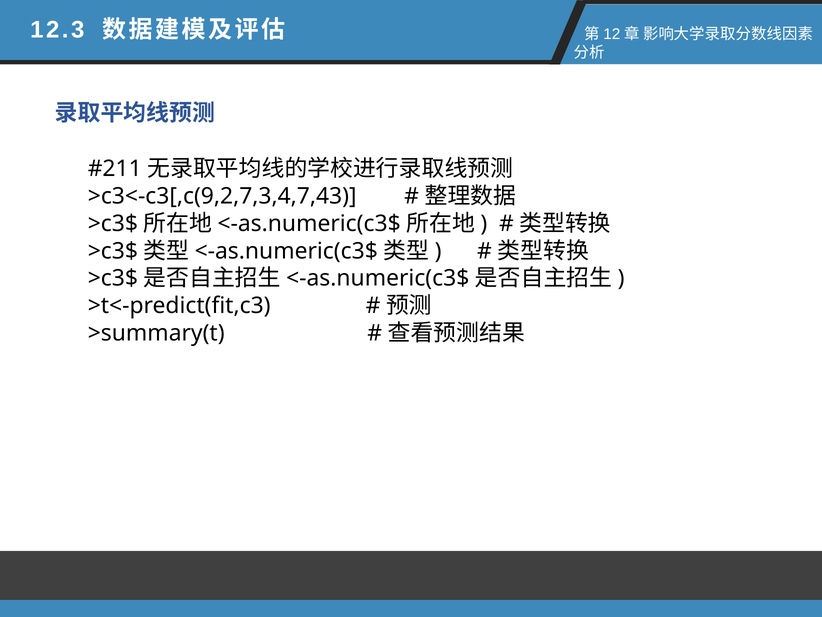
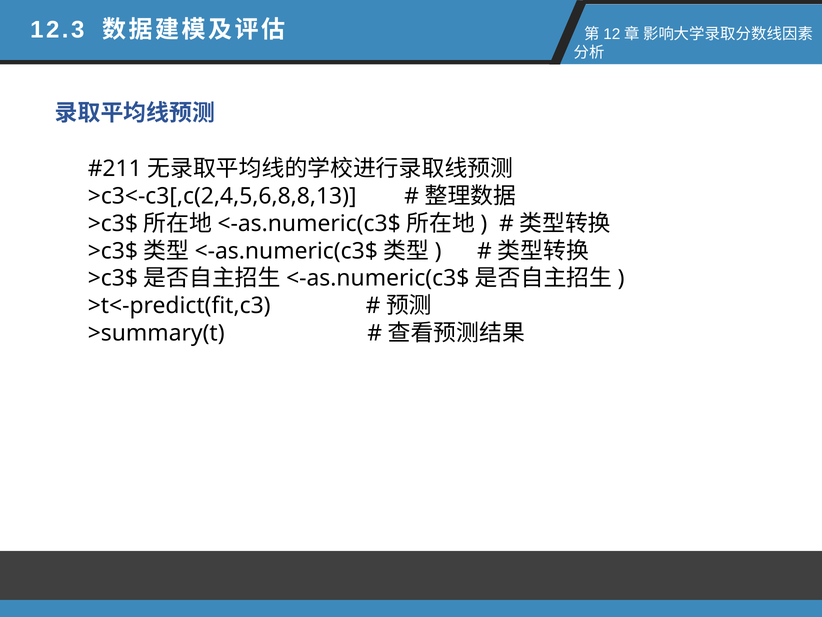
>c3<-c3[,c(9,2,7,3,4,7,43: >c3<-c3[,c(9,2,7,3,4,7,43 -> >c3<-c3[,c(2,4,5,6,8,8,13
